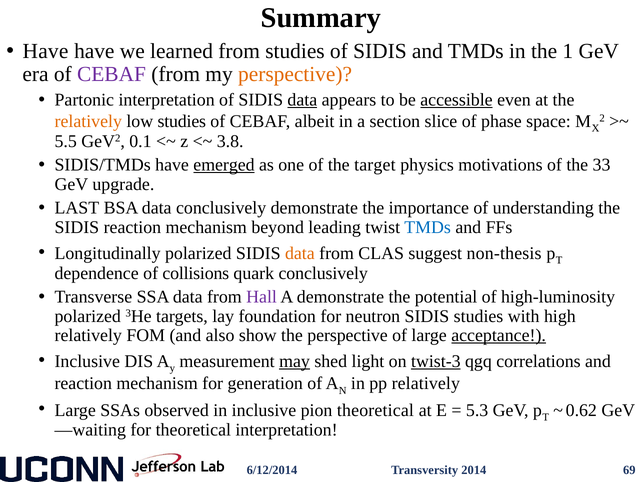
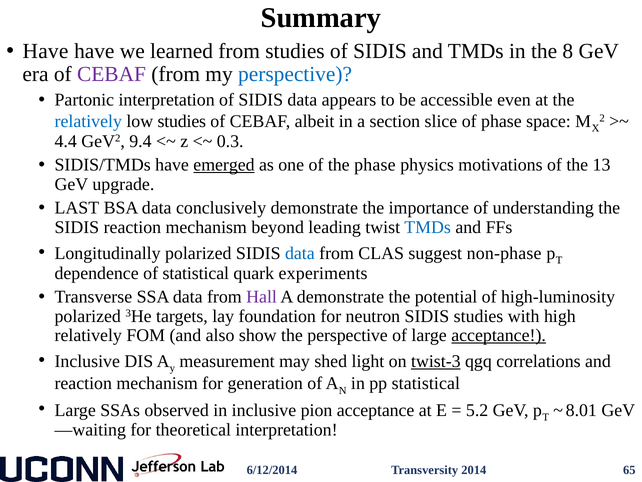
1: 1 -> 8
perspective at (295, 74) colour: orange -> blue
data at (302, 100) underline: present -> none
accessible underline: present -> none
relatively at (88, 121) colour: orange -> blue
5.5: 5.5 -> 4.4
0.1: 0.1 -> 9.4
3.8: 3.8 -> 0.3
the target: target -> phase
33: 33 -> 13
data at (300, 253) colour: orange -> blue
non-thesis: non-thesis -> non-phase
of collisions: collisions -> statistical
quark conclusively: conclusively -> experiments
may underline: present -> none
pp relatively: relatively -> statistical
pion theoretical: theoretical -> acceptance
5.3: 5.3 -> 5.2
0.62: 0.62 -> 8.01
69: 69 -> 65
